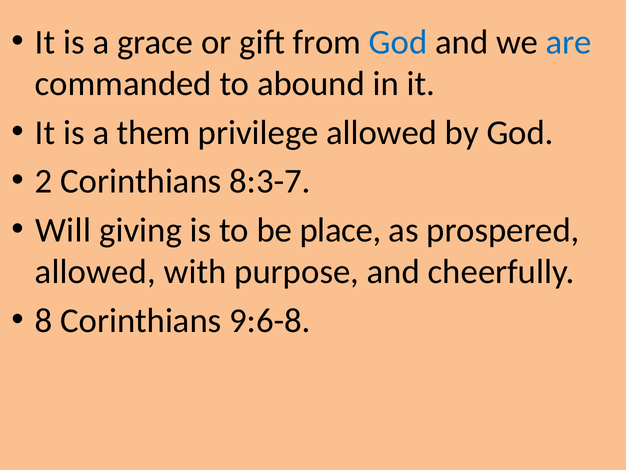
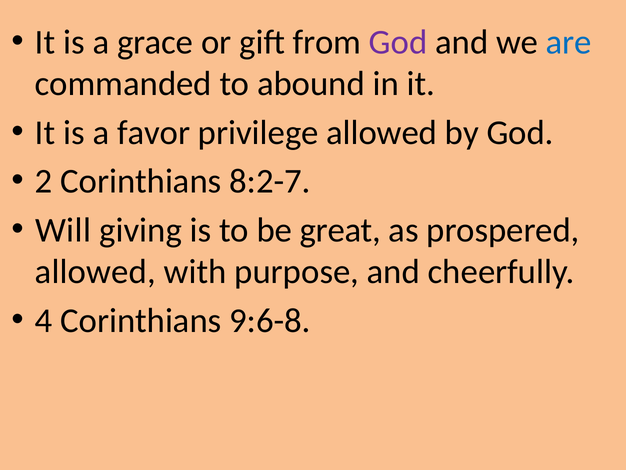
God at (398, 42) colour: blue -> purple
them: them -> favor
8:3-7: 8:3-7 -> 8:2-7
place: place -> great
8: 8 -> 4
